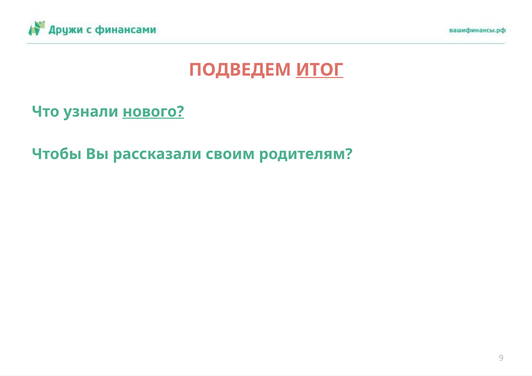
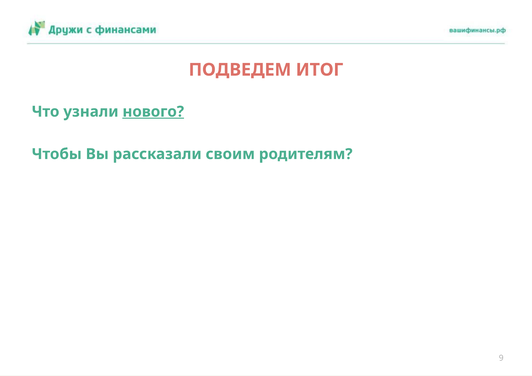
ИТОГ underline: present -> none
